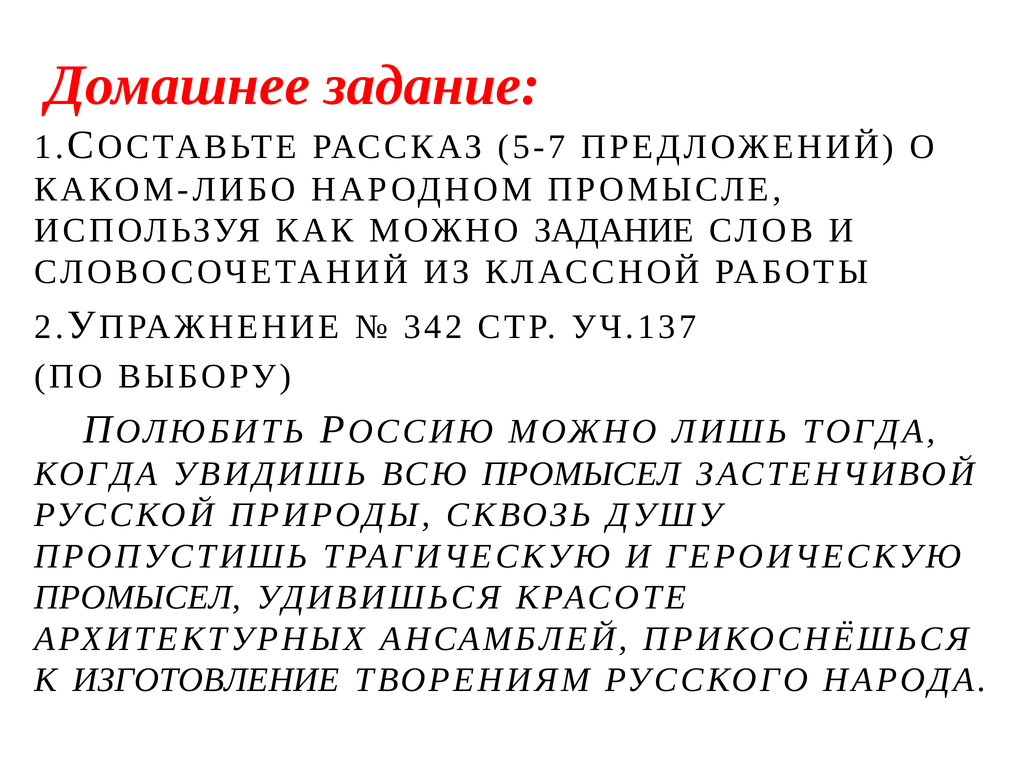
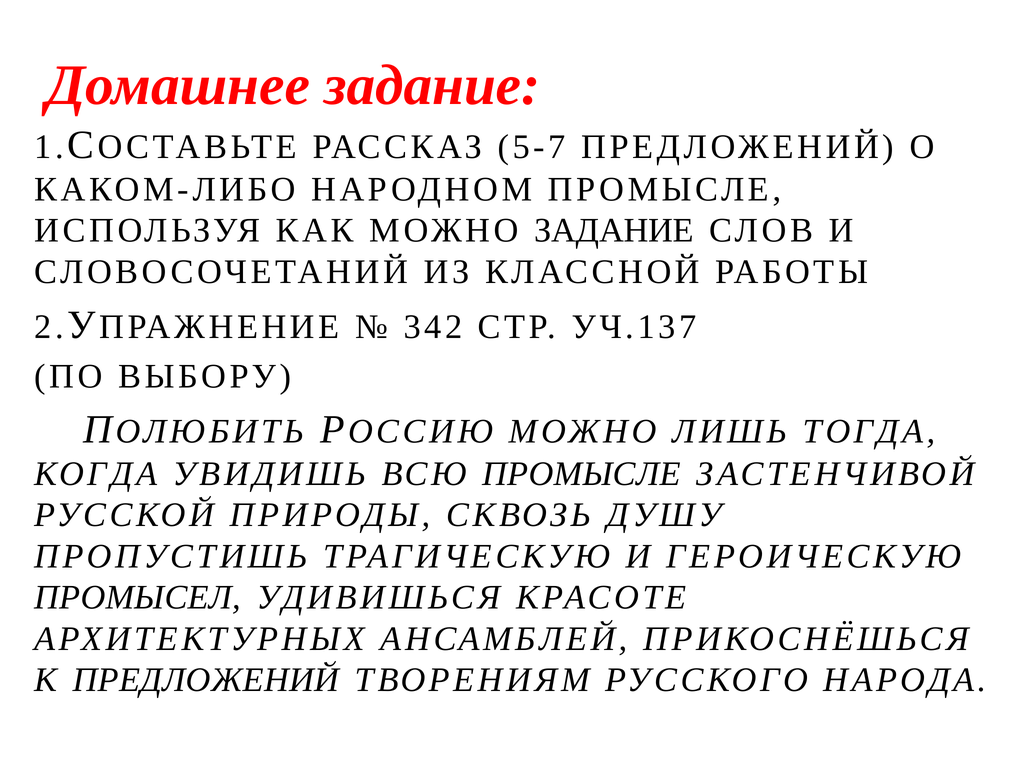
ВСЮ ПРОМЫСЕЛ: ПРОМЫСЕЛ -> ПРОМЫСЛЕ
К ИЗГОТОВЛЕНИЕ: ИЗГОТОВЛЕНИЕ -> ПРЕДЛОЖЕНИЙ
